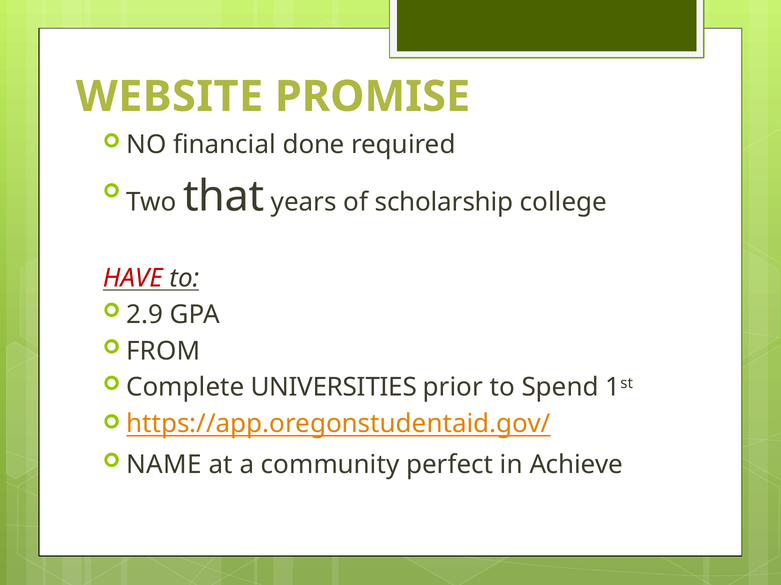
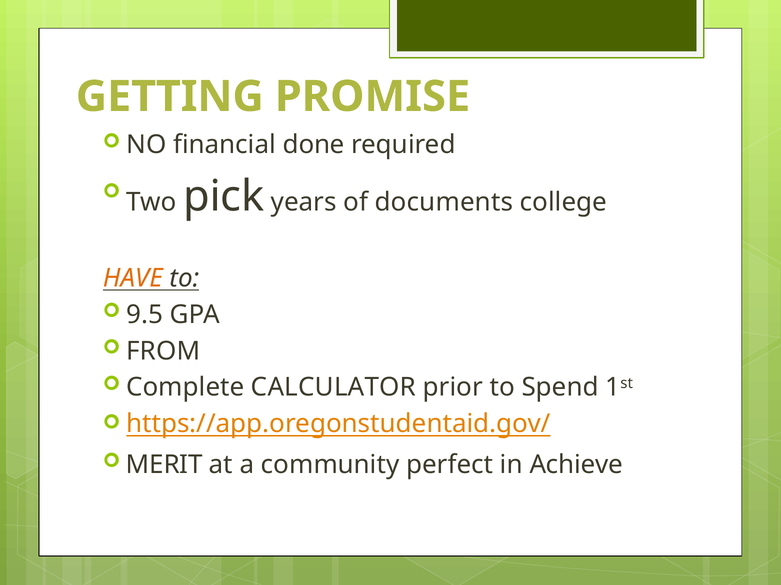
WEBSITE: WEBSITE -> GETTING
that: that -> pick
scholarship: scholarship -> documents
HAVE colour: red -> orange
2.9: 2.9 -> 9.5
UNIVERSITIES: UNIVERSITIES -> CALCULATOR
NAME: NAME -> MERIT
